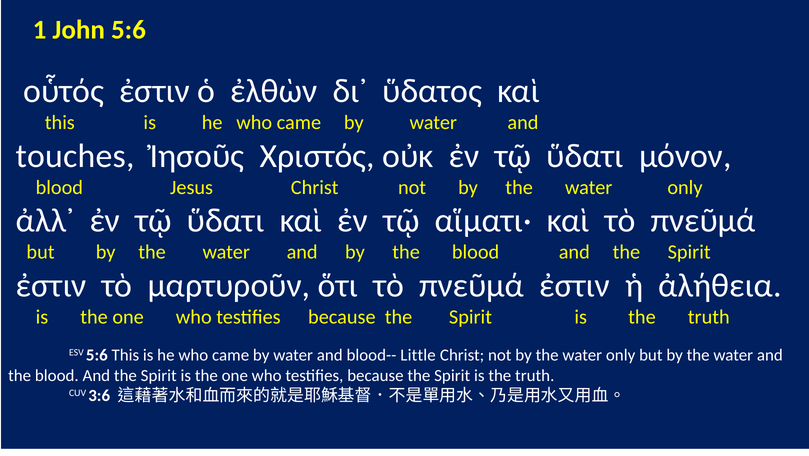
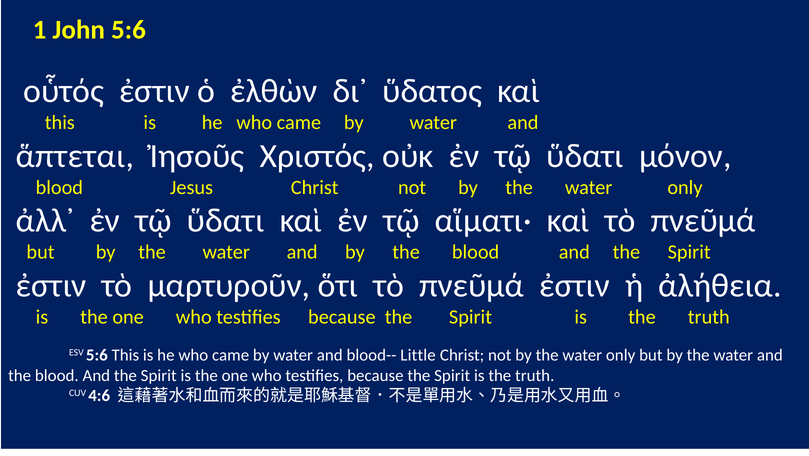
touches: touches -> ἅπτεται
3:6: 3:6 -> 4:6
